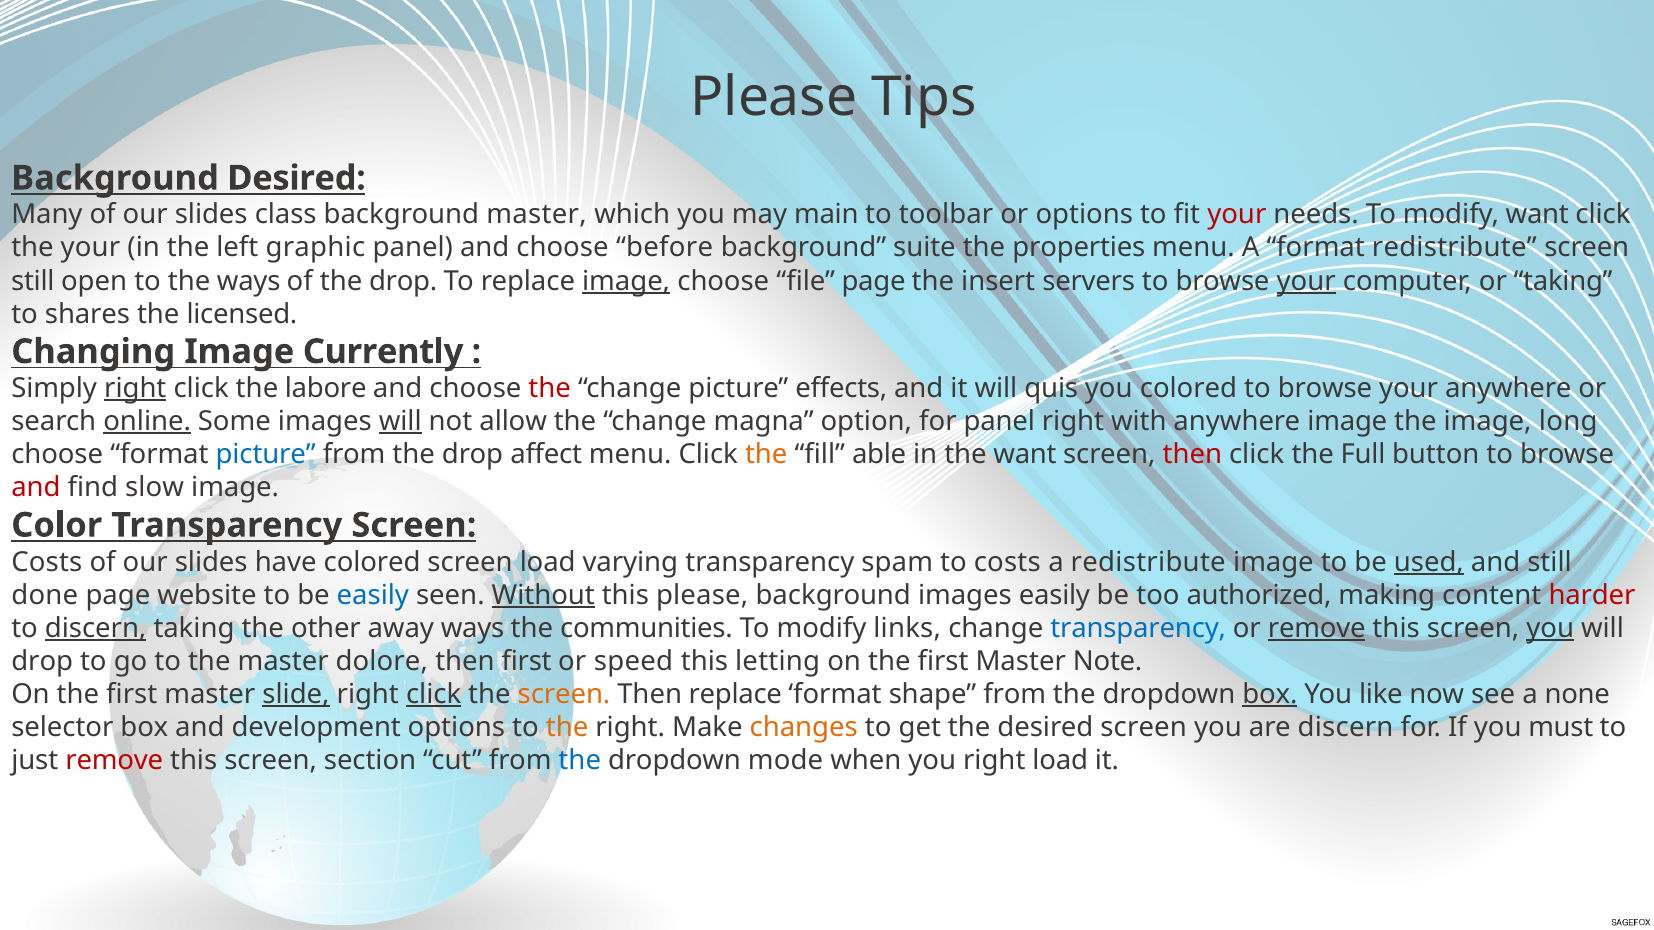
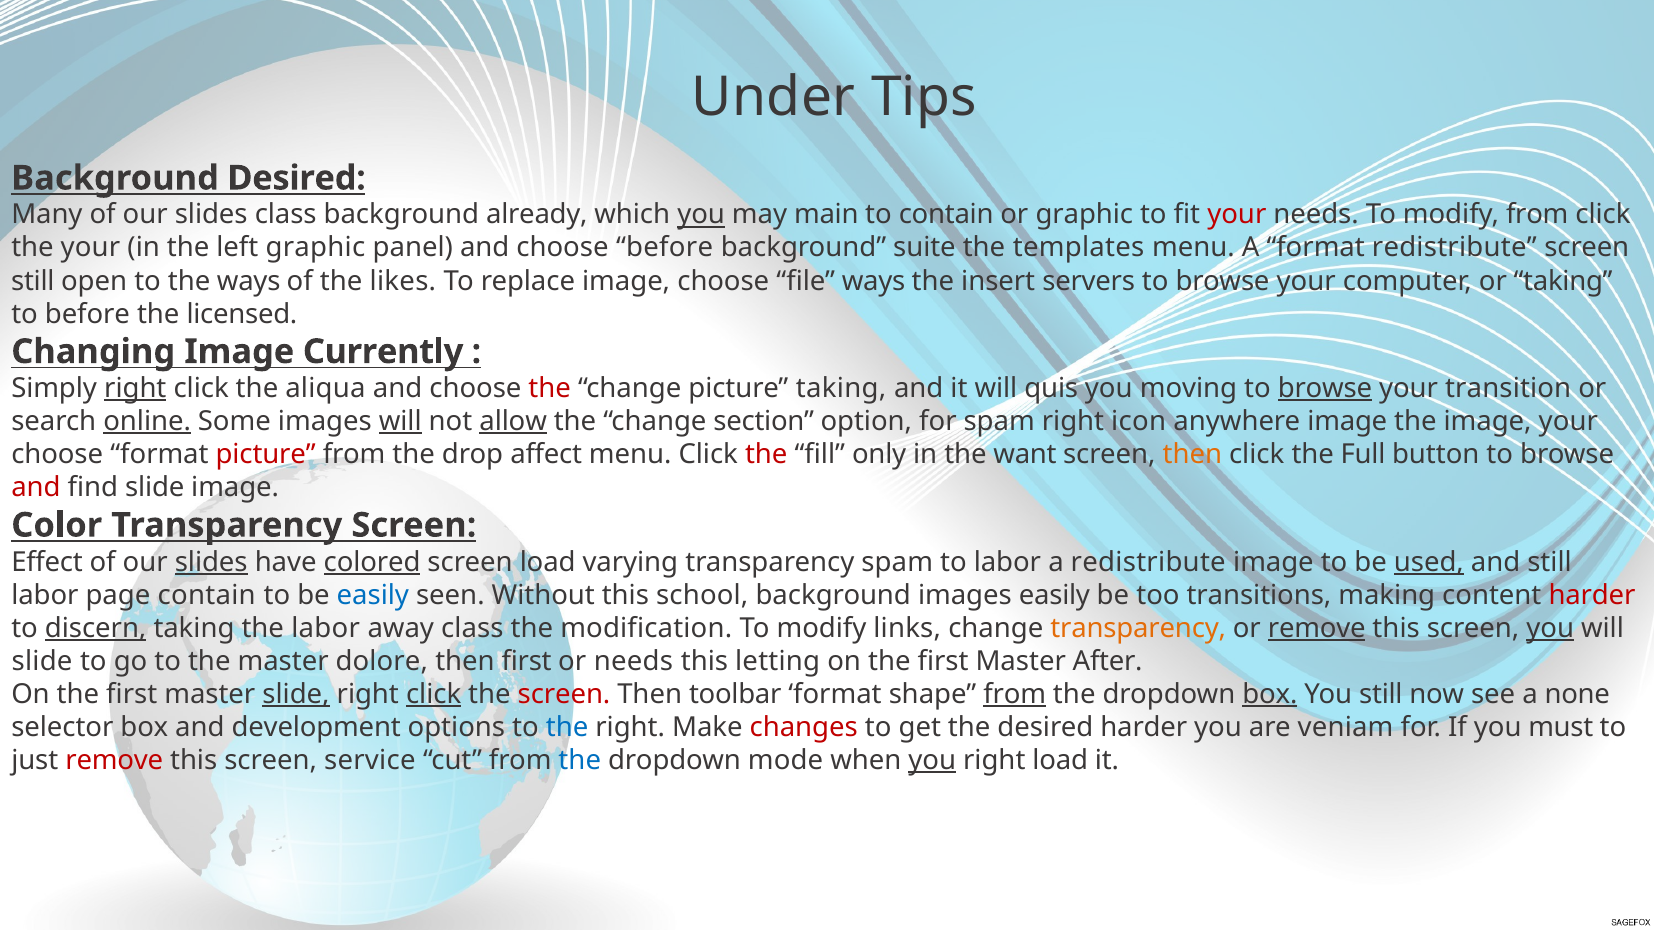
Please at (774, 98): Please -> Under
background master: master -> already
you at (701, 215) underline: none -> present
to toolbar: toolbar -> contain
or options: options -> graphic
modify want: want -> from
properties: properties -> templates
of the drop: drop -> likes
image at (626, 281) underline: present -> none
file page: page -> ways
your at (1306, 281) underline: present -> none
to shares: shares -> before
labore: labore -> aliqua
picture effects: effects -> taking
you colored: colored -> moving
browse at (1325, 389) underline: none -> present
your anywhere: anywhere -> transition
allow underline: none -> present
magna: magna -> section
for panel: panel -> spam
with: with -> icon
image long: long -> your
picture at (266, 455) colour: blue -> red
the at (766, 455) colour: orange -> red
able: able -> only
then at (1192, 455) colour: red -> orange
find slow: slow -> slide
Costs at (47, 562): Costs -> Effect
slides at (211, 562) underline: none -> present
colored at (372, 562) underline: none -> present
to costs: costs -> labor
done at (45, 595): done -> labor
page website: website -> contain
Without underline: present -> none
this please: please -> school
authorized: authorized -> transitions
the other: other -> labor
away ways: ways -> class
communities: communities -> modification
transparency at (1138, 628) colour: blue -> orange
drop at (42, 661): drop -> slide
or speed: speed -> needs
Note: Note -> After
screen at (564, 694) colour: orange -> red
Then replace: replace -> toolbar
from at (1015, 694) underline: none -> present
You like: like -> still
the at (567, 727) colour: orange -> blue
changes colour: orange -> red
desired screen: screen -> harder
are discern: discern -> veniam
section: section -> service
you at (932, 761) underline: none -> present
